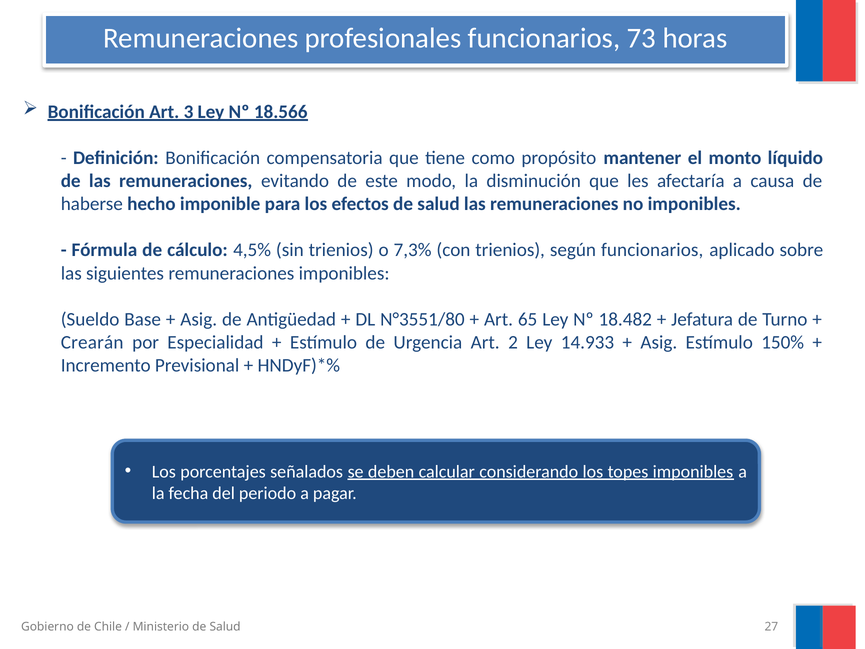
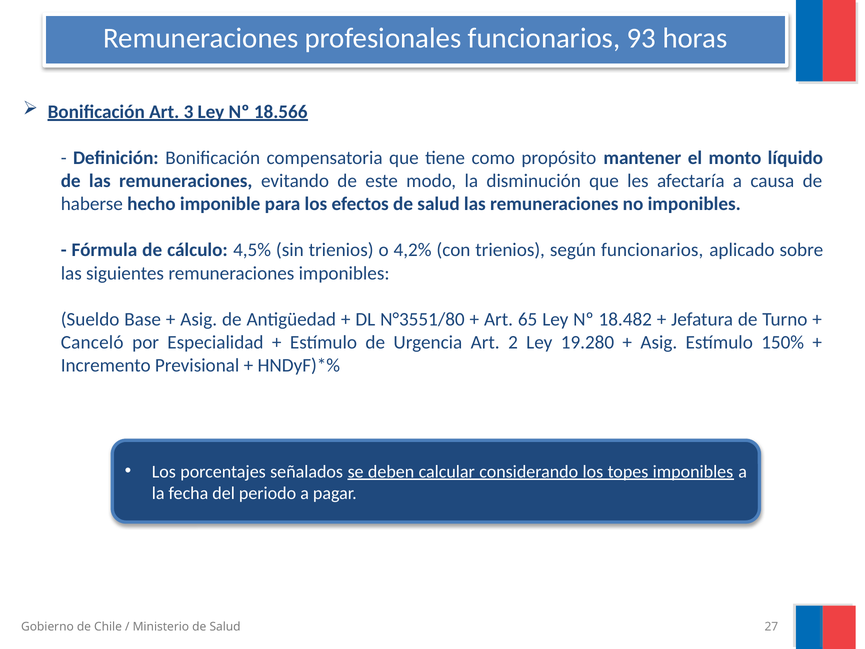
73: 73 -> 93
7,3%: 7,3% -> 4,2%
Crearán: Crearán -> Canceló
14.933: 14.933 -> 19.280
